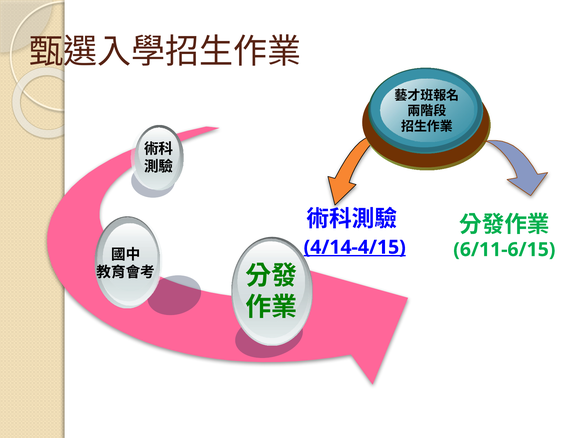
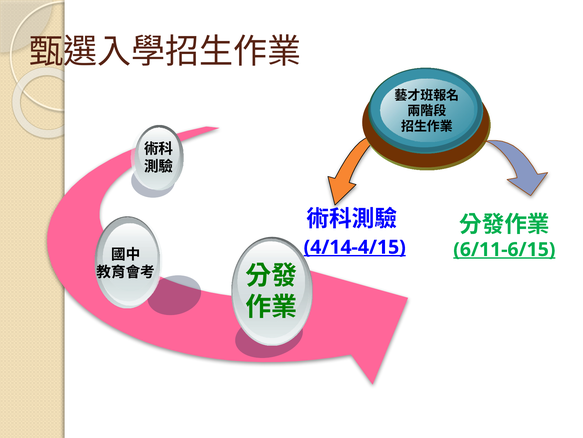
6/11-6/15 underline: none -> present
